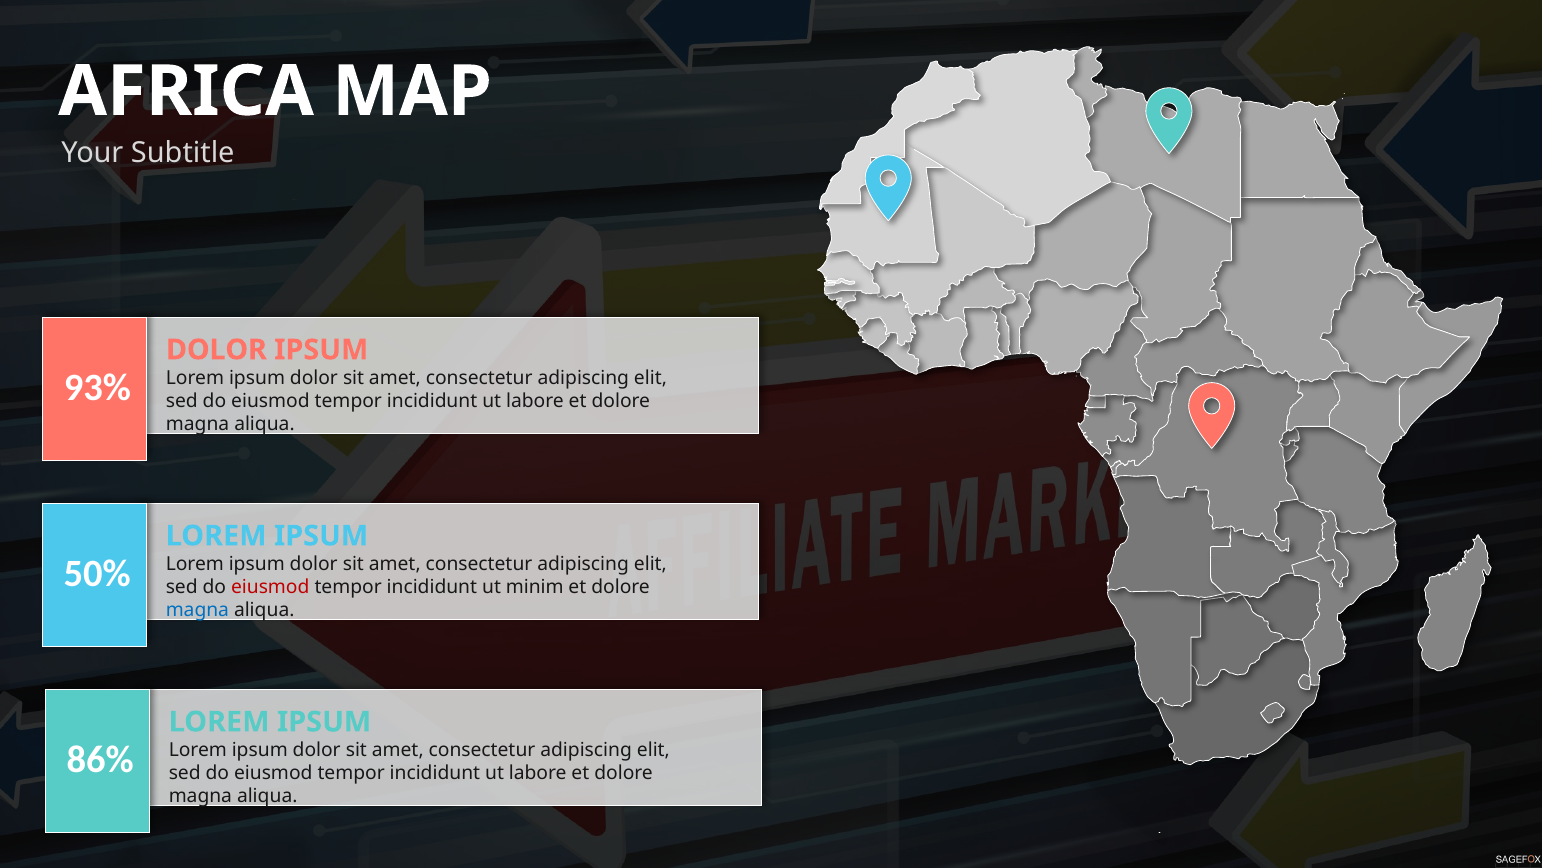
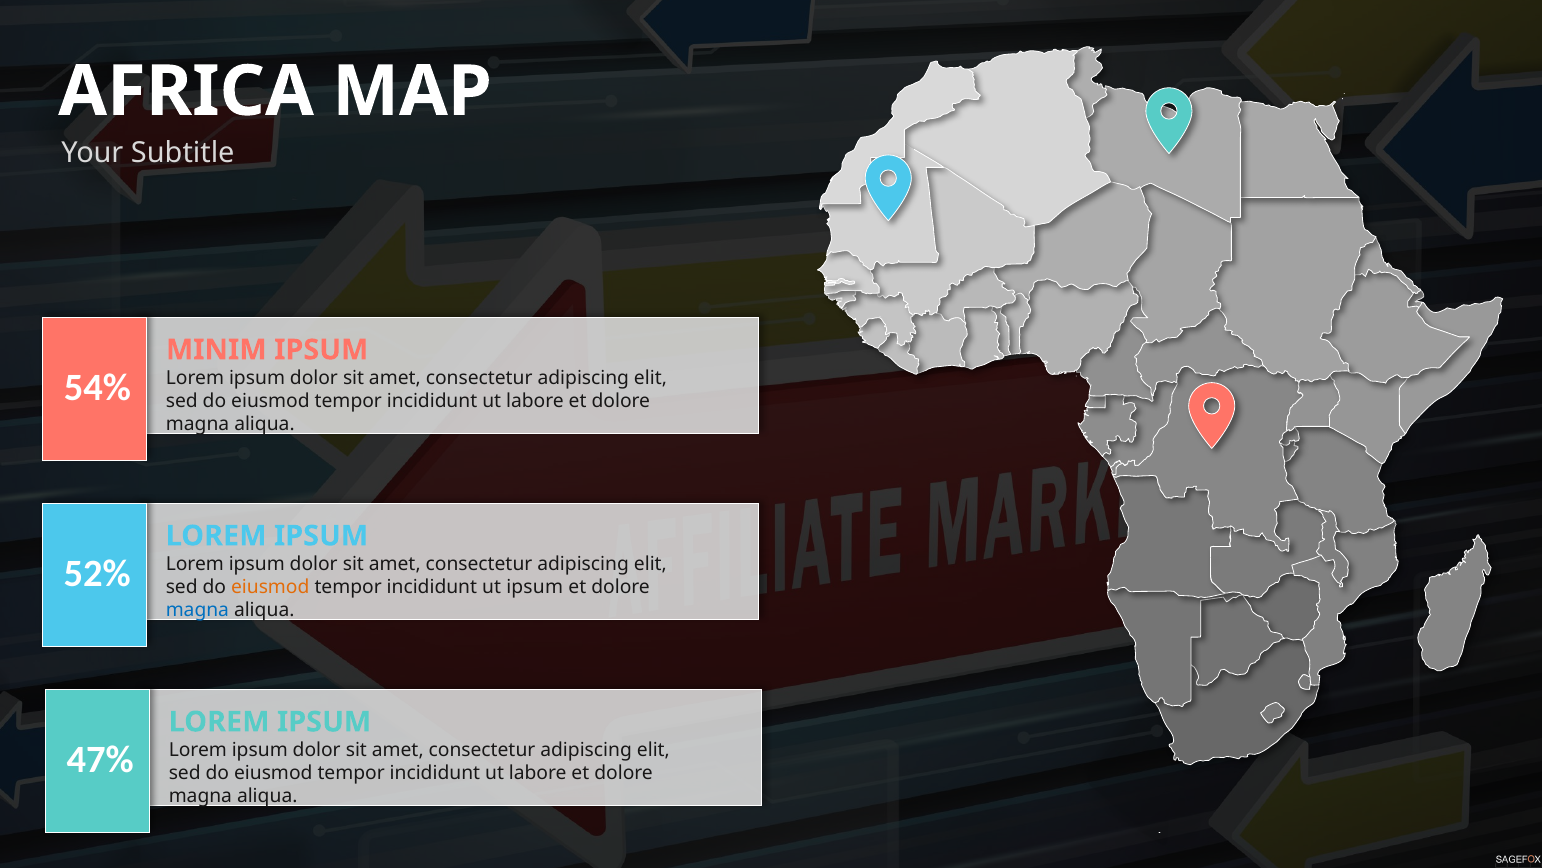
DOLOR at (216, 350): DOLOR -> MINIM
93%: 93% -> 54%
50%: 50% -> 52%
eiusmod at (270, 587) colour: red -> orange
ut minim: minim -> ipsum
86%: 86% -> 47%
